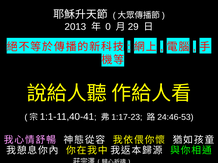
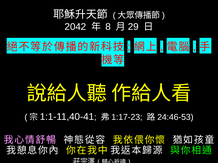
2013: 2013 -> 2042
0: 0 -> 8
